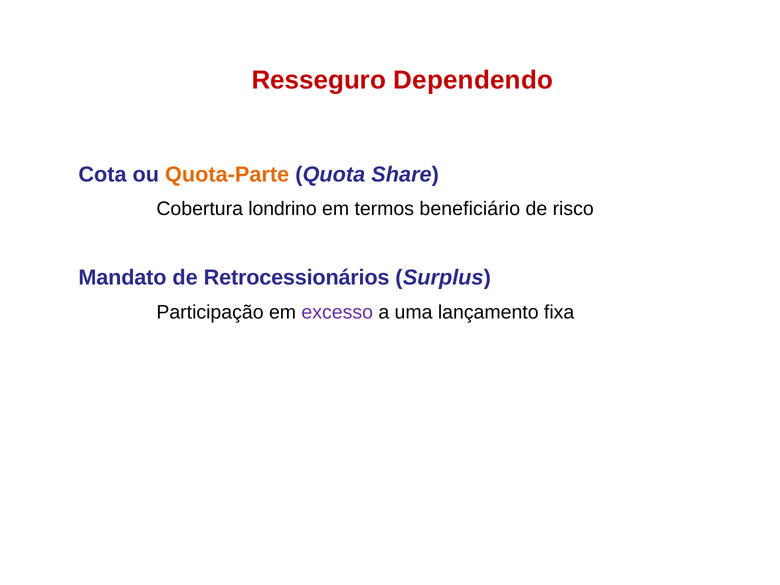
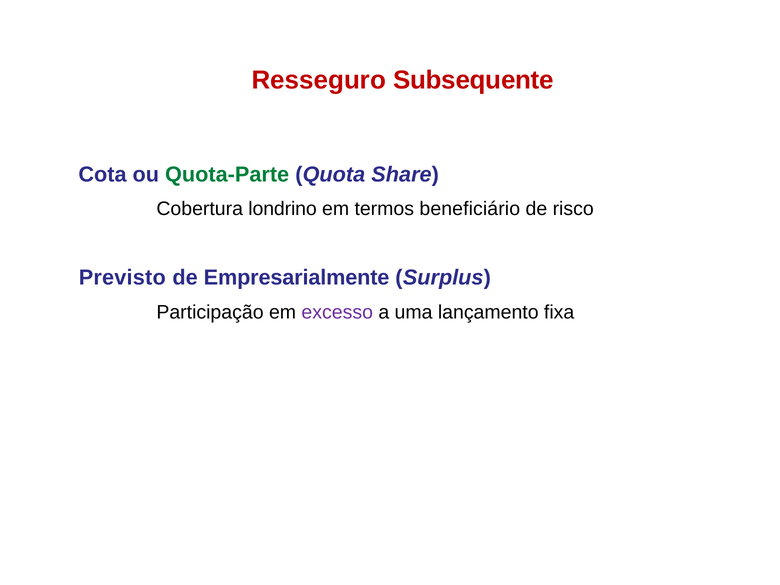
Dependendo: Dependendo -> Subsequente
Quota-Parte colour: orange -> green
Mandato: Mandato -> Previsto
Retrocessionários: Retrocessionários -> Empresarialmente
